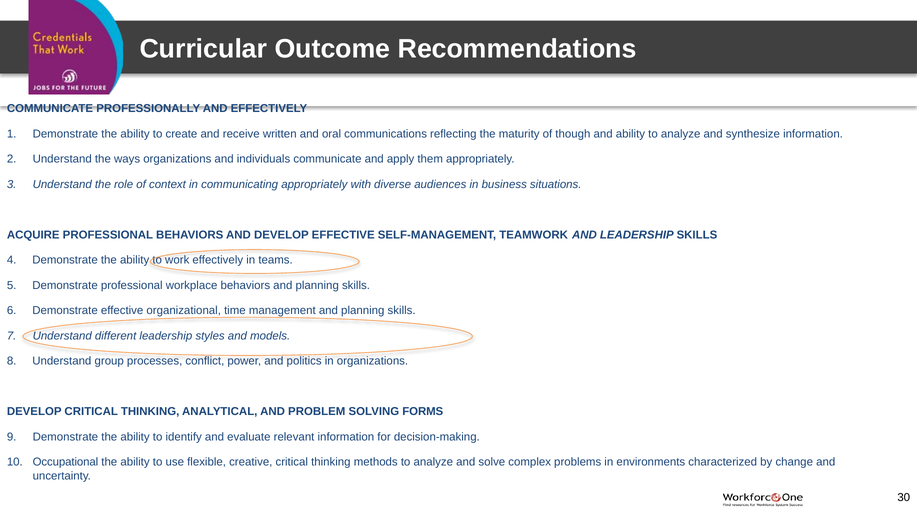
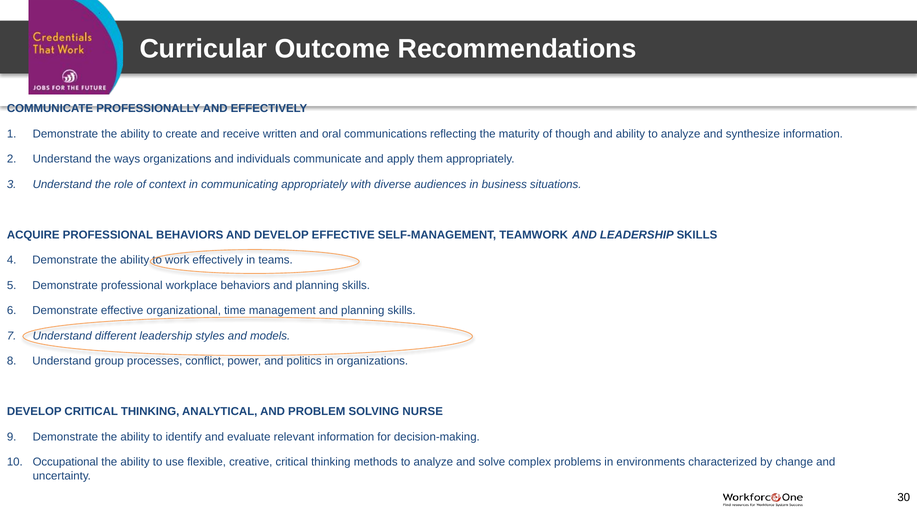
FORMS: FORMS -> NURSE
